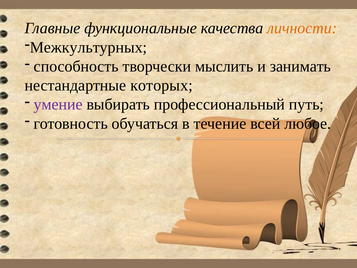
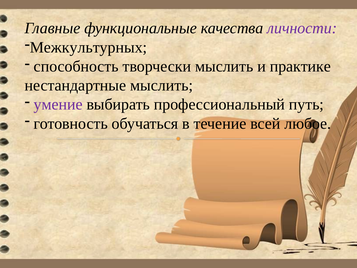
личности colour: orange -> purple
занимать: занимать -> практике
нестандартные которых: которых -> мыслить
